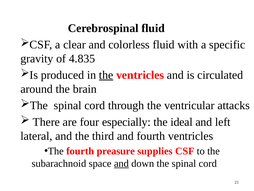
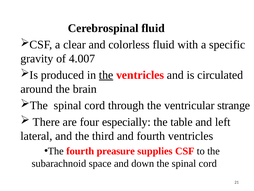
4.835: 4.835 -> 4.007
attacks: attacks -> strange
ideal: ideal -> table
and at (121, 163) underline: present -> none
